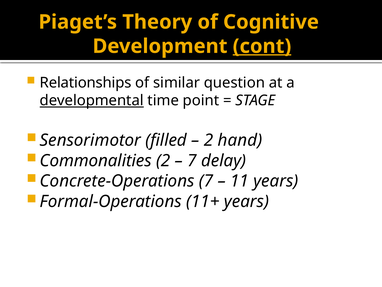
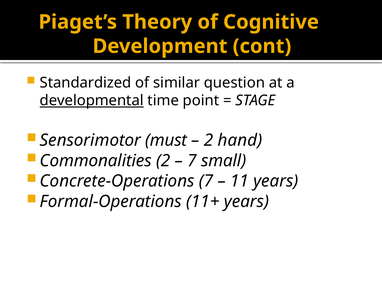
cont underline: present -> none
Relationships: Relationships -> Standardized
filled: filled -> must
delay: delay -> small
